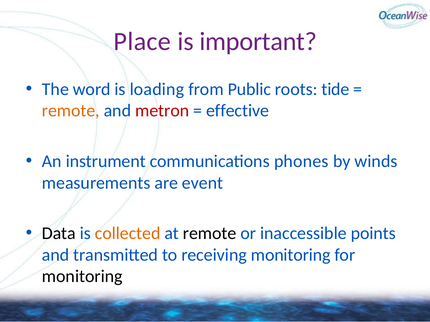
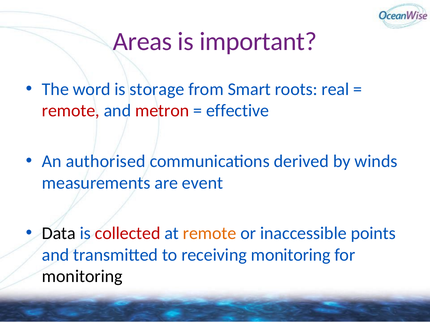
Place: Place -> Areas
loading: loading -> storage
Public: Public -> Smart
tide: tide -> real
remote at (71, 111) colour: orange -> red
instrument: instrument -> authorised
phones: phones -> derived
collected colour: orange -> red
remote at (210, 234) colour: black -> orange
